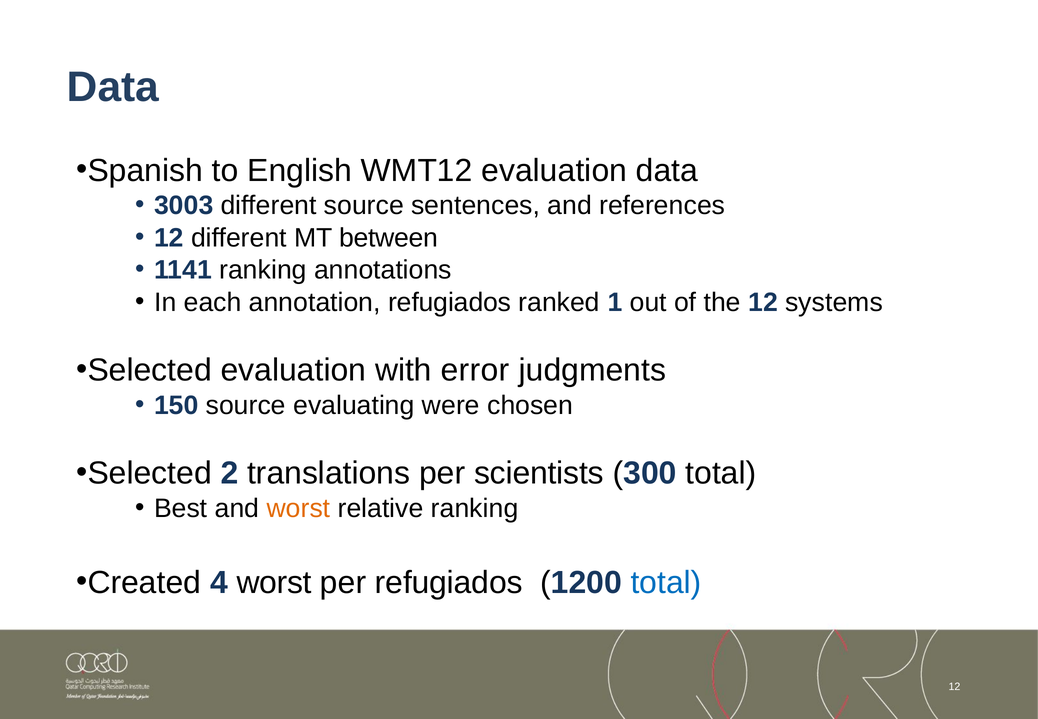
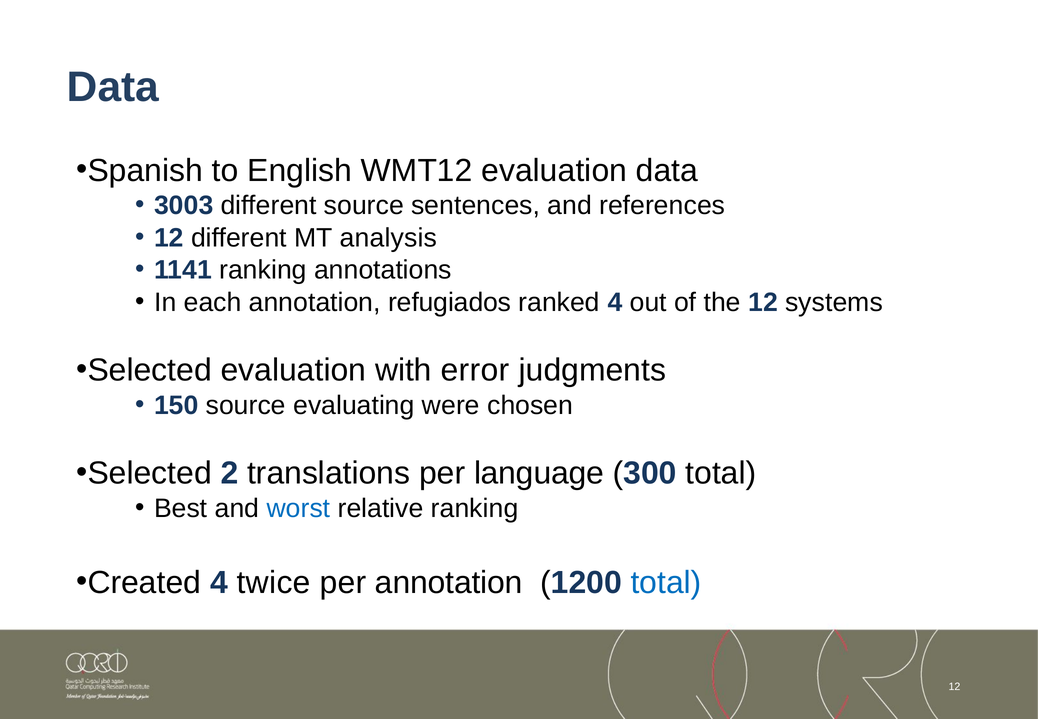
between: between -> analysis
ranked 1: 1 -> 4
scientists: scientists -> language
worst at (298, 508) colour: orange -> blue
4 worst: worst -> twice
per refugiados: refugiados -> annotation
